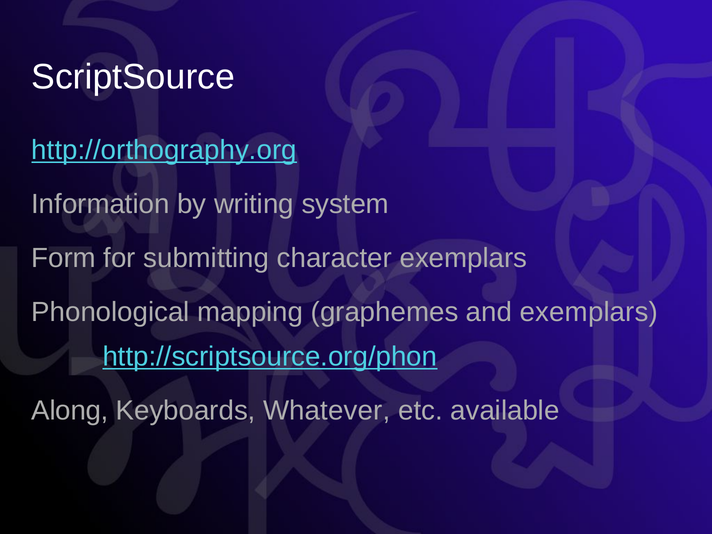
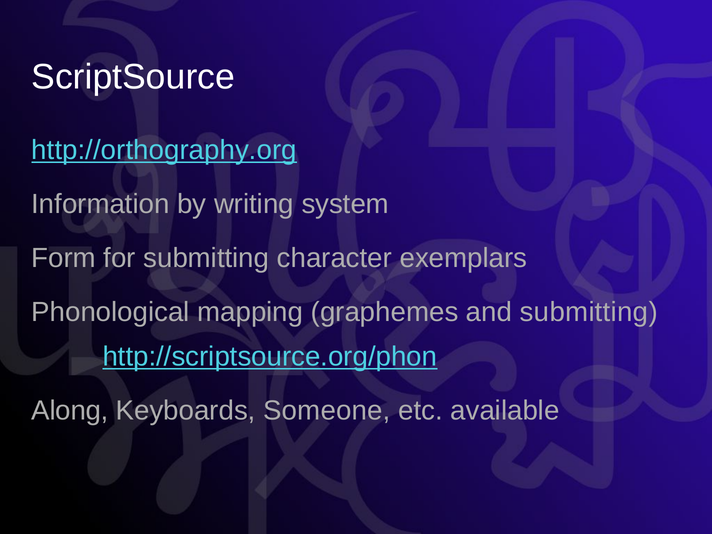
and exemplars: exemplars -> submitting
Whatever: Whatever -> Someone
